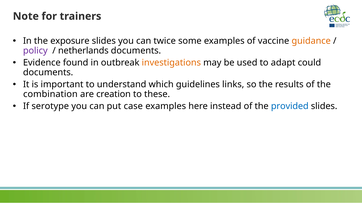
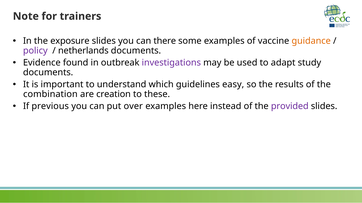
twice: twice -> there
investigations colour: orange -> purple
could: could -> study
links: links -> easy
serotype: serotype -> previous
case: case -> over
provided colour: blue -> purple
